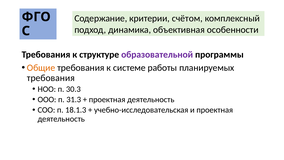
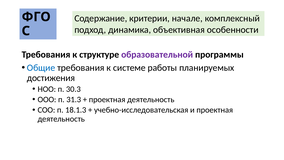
счётом: счётом -> начале
Общие colour: orange -> blue
требования at (51, 78): требования -> достижения
